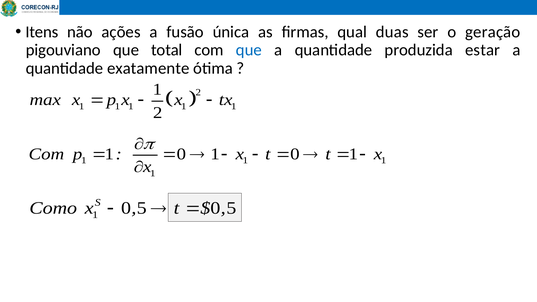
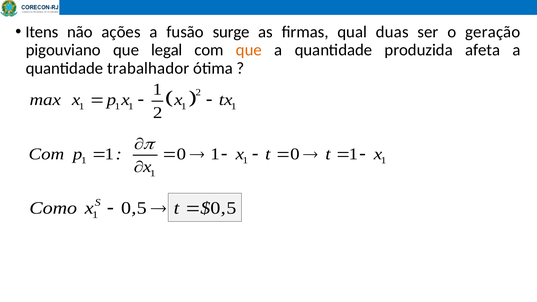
única: única -> surge
total: total -> legal
que at (249, 50) colour: blue -> orange
estar: estar -> afeta
exatamente: exatamente -> trabalhador
